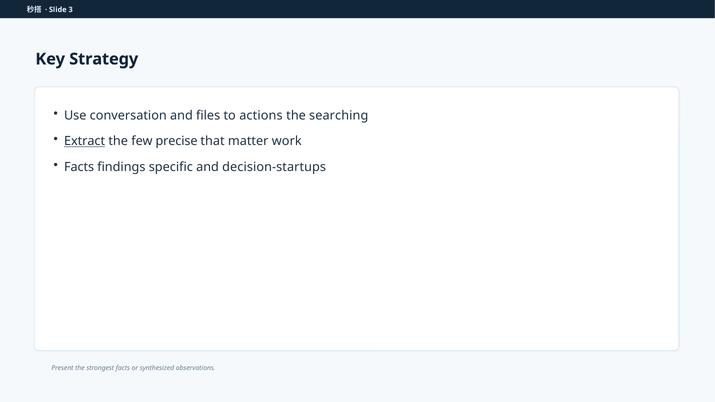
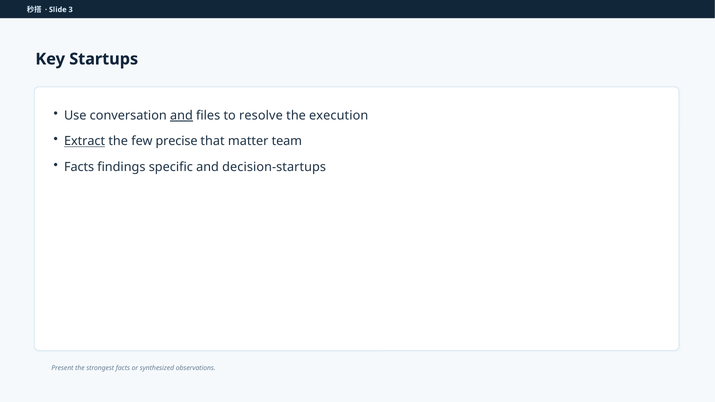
Strategy: Strategy -> Startups
and at (181, 116) underline: none -> present
actions: actions -> resolve
searching: searching -> execution
work: work -> team
